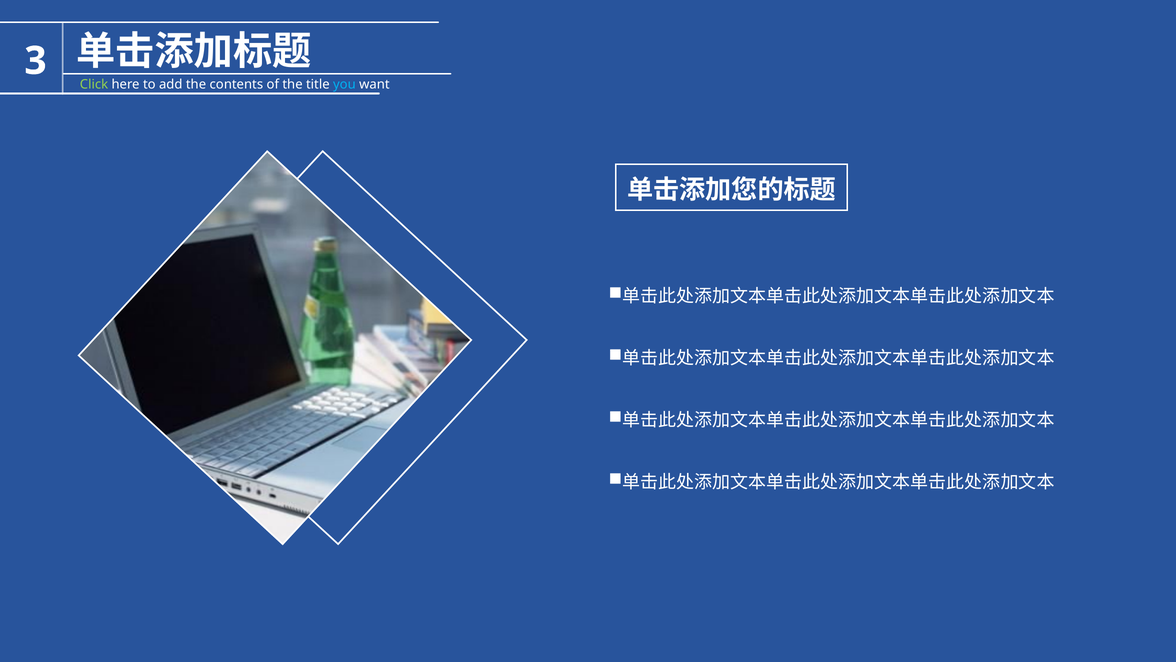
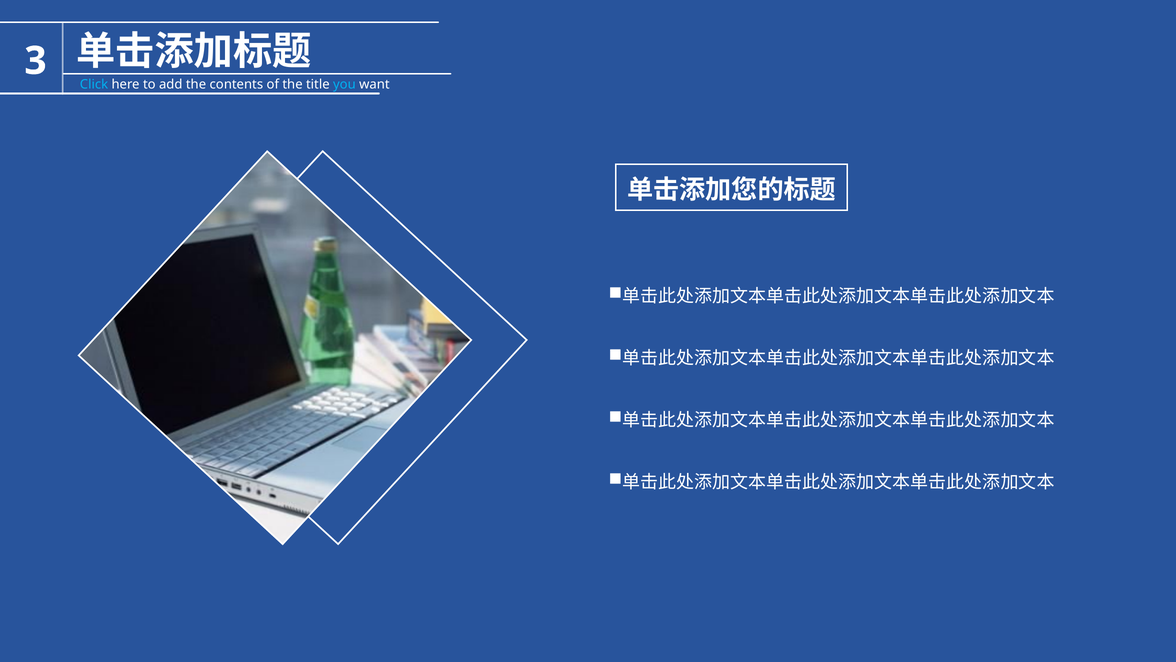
Click colour: light green -> light blue
